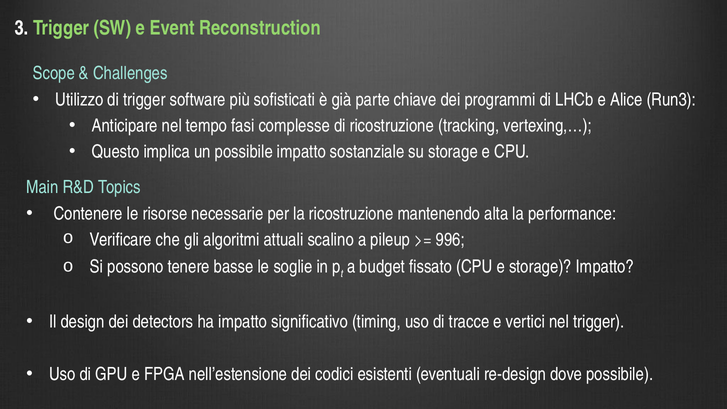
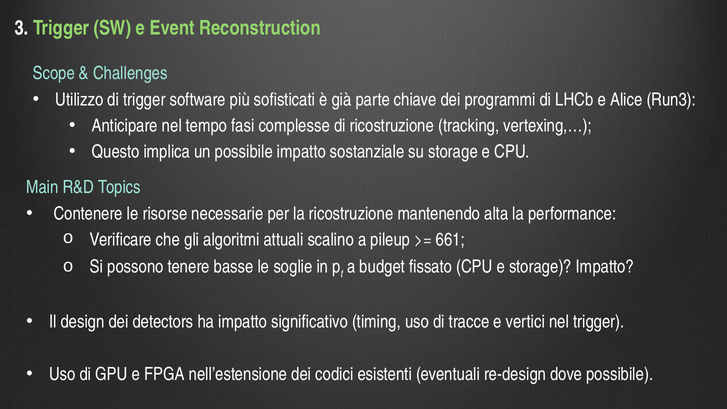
996: 996 -> 661
